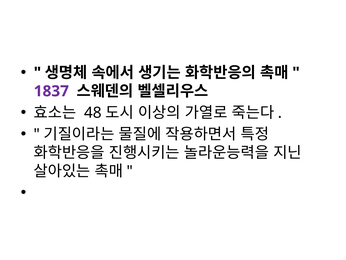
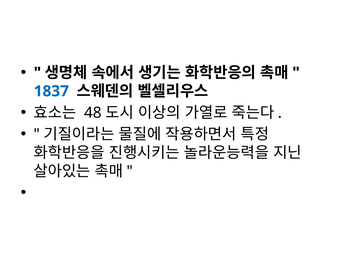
1837 colour: purple -> blue
